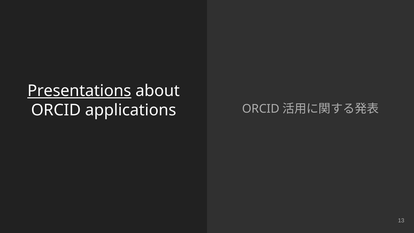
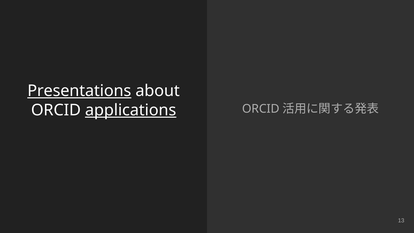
applications underline: none -> present
